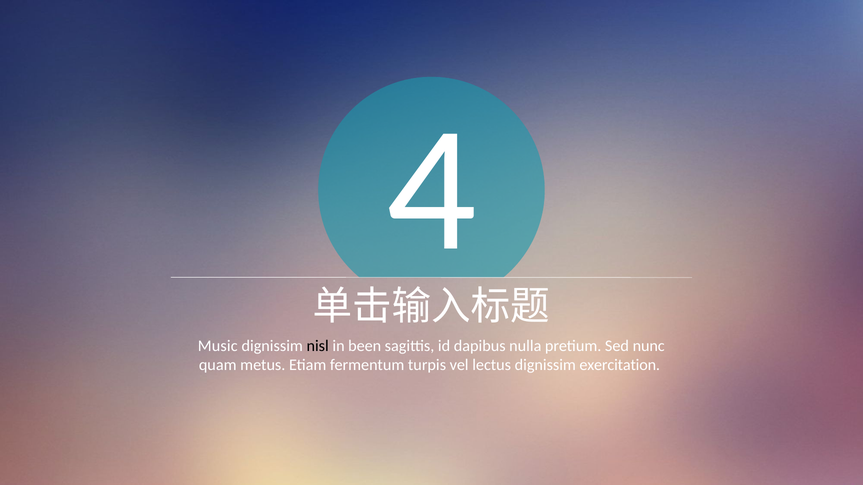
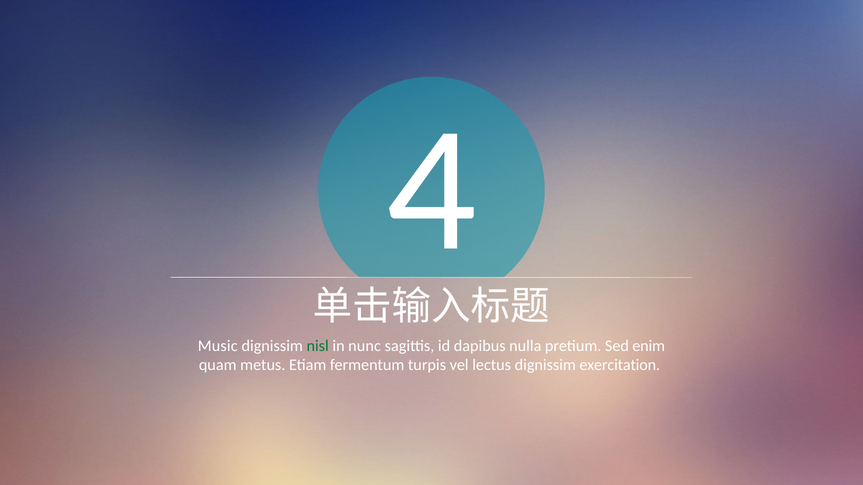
nisl colour: black -> green
been: been -> nunc
nunc: nunc -> enim
